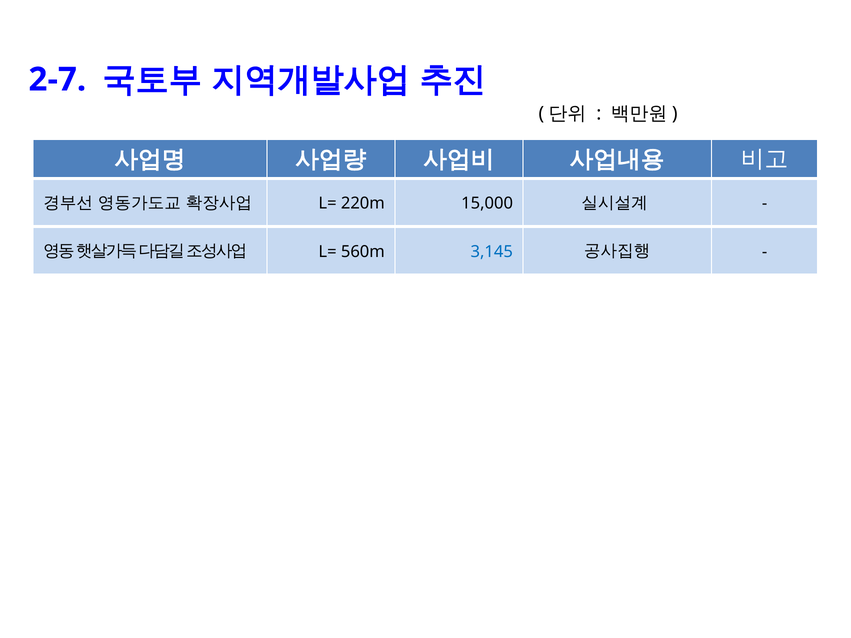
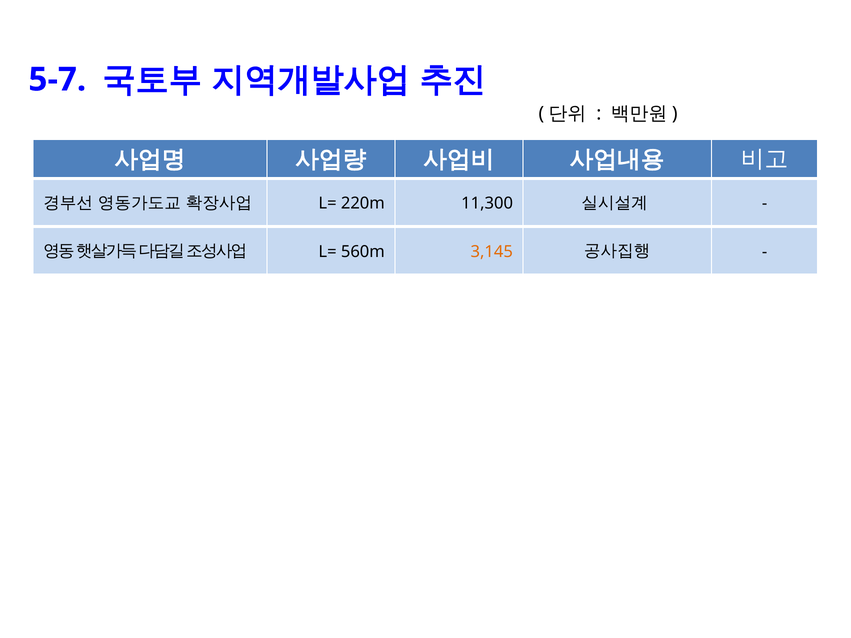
2-7: 2-7 -> 5-7
15,000: 15,000 -> 11,300
3,145 colour: blue -> orange
